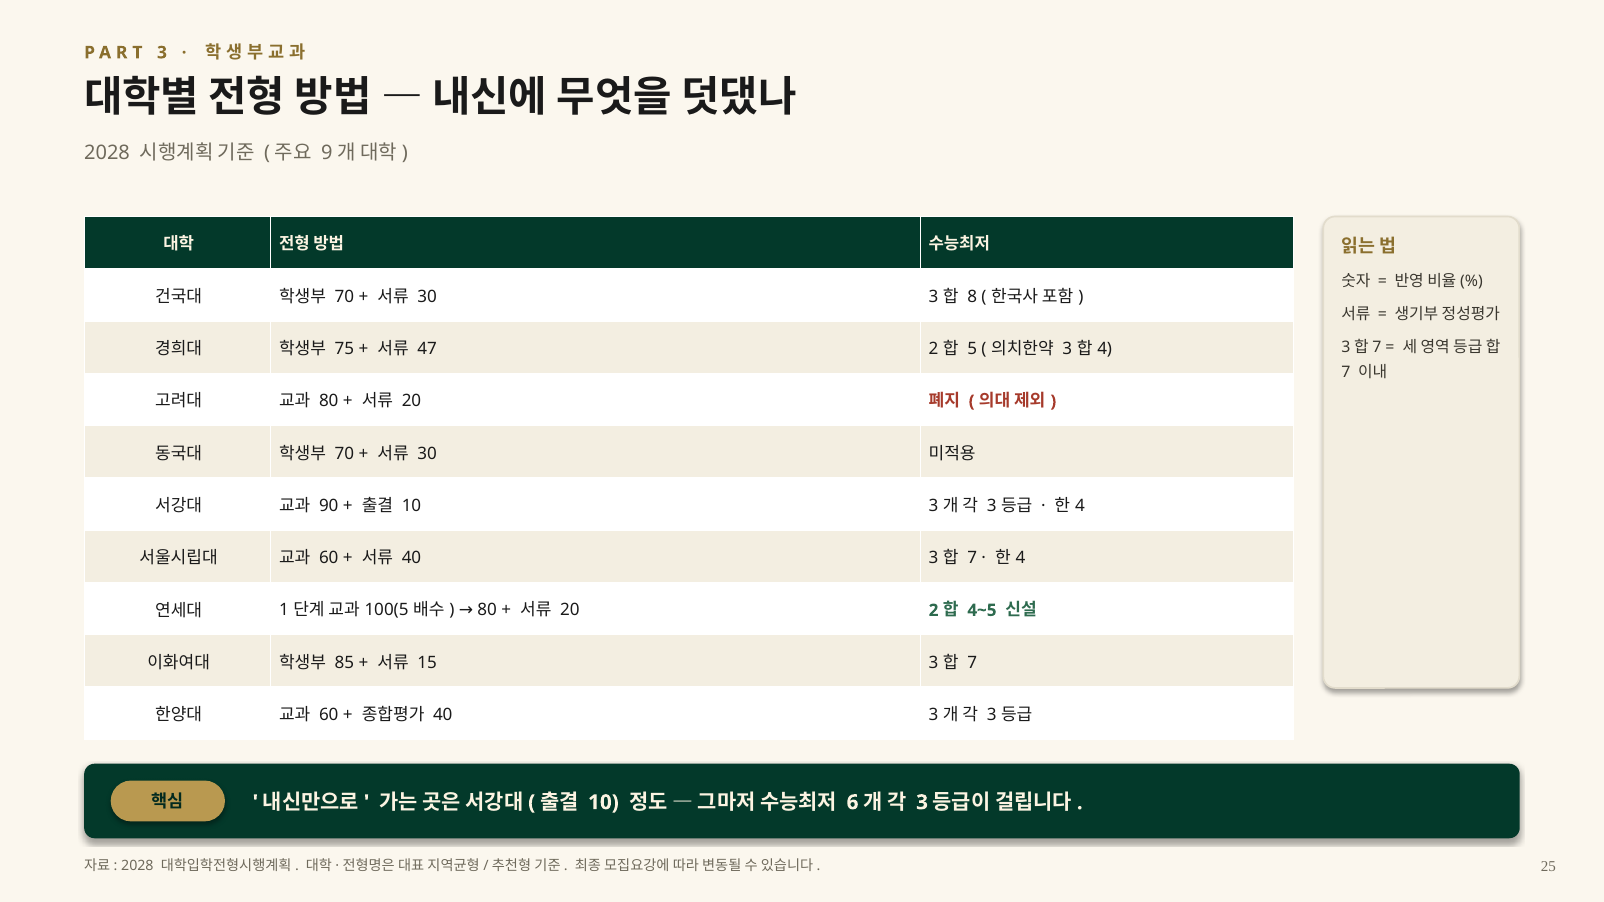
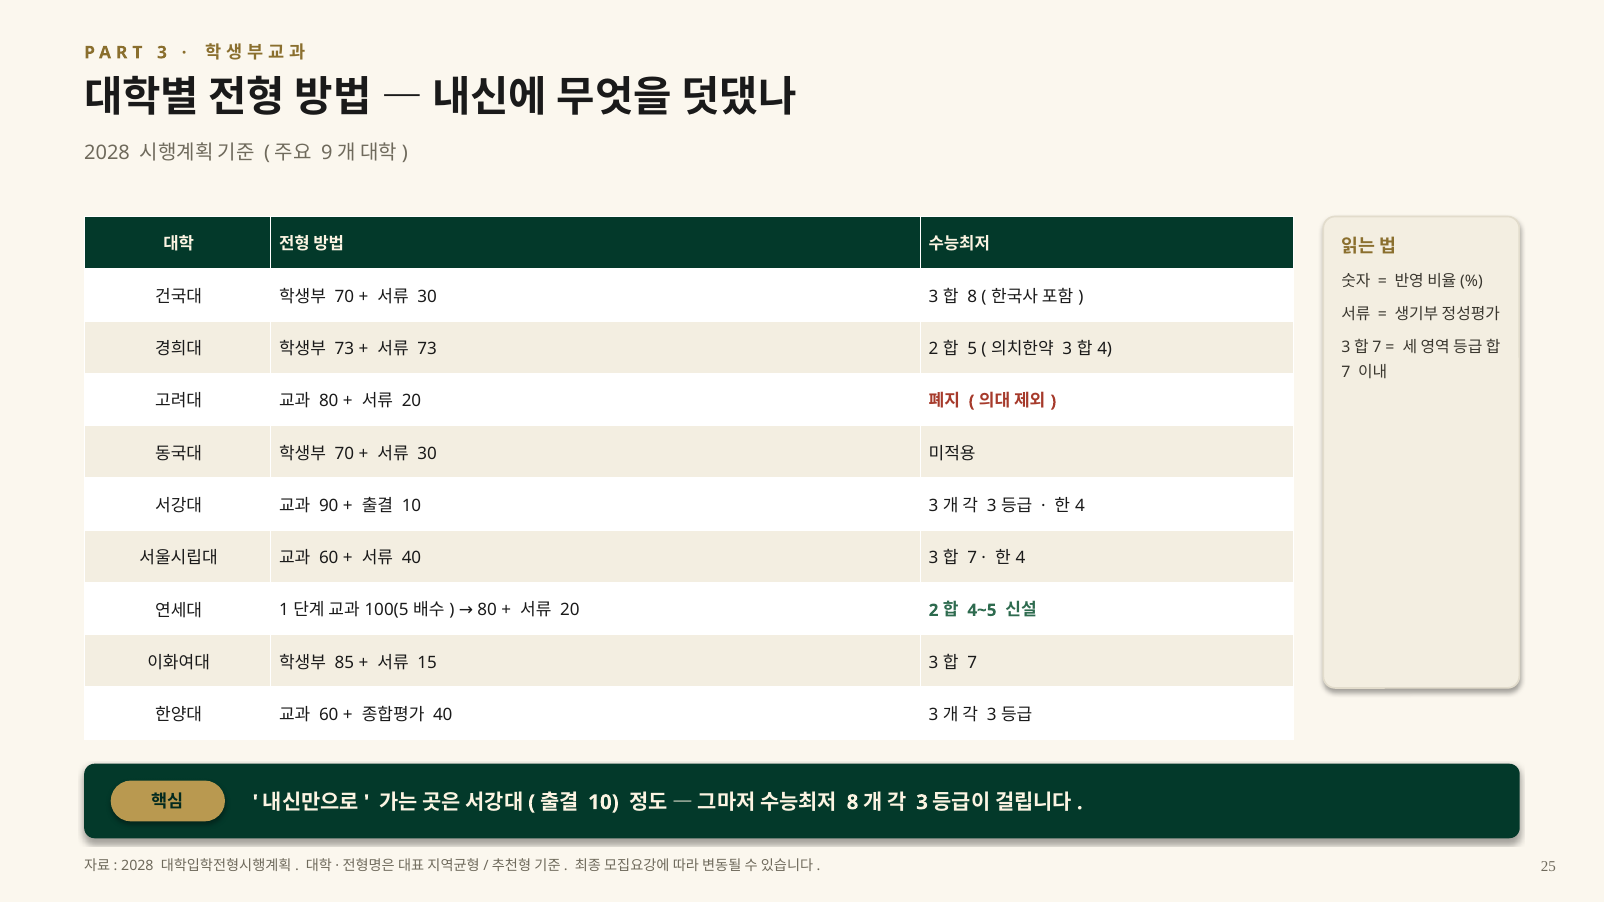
75 at (344, 349): 75 -> 73
47 at (427, 349): 47 -> 73
6 at (853, 803): 6 -> 8
